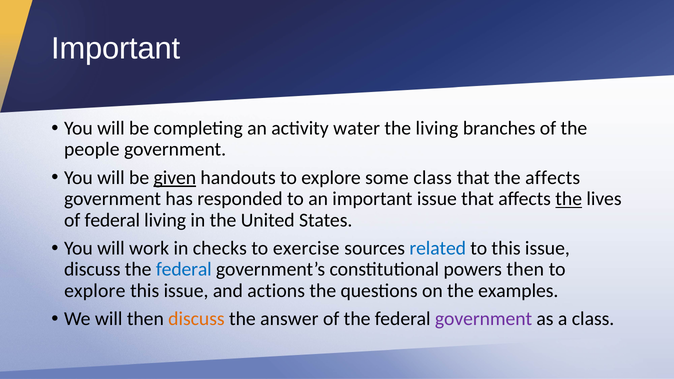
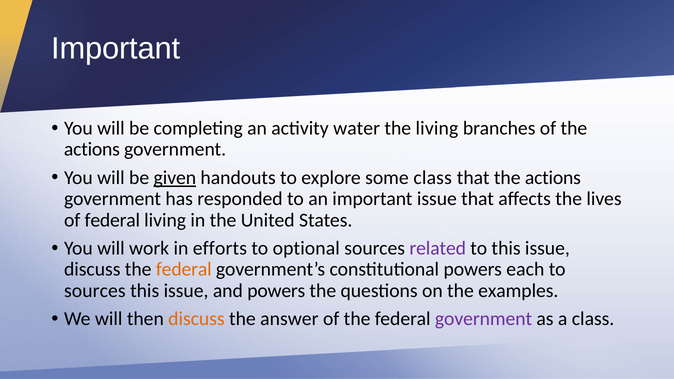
people at (92, 150): people -> actions
that the affects: affects -> actions
the at (569, 199) underline: present -> none
checks: checks -> efforts
exercise: exercise -> optional
related colour: blue -> purple
federal at (184, 270) colour: blue -> orange
powers then: then -> each
explore at (95, 291): explore -> sources
and actions: actions -> powers
